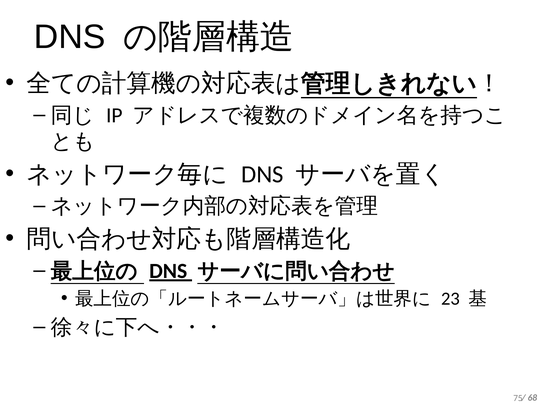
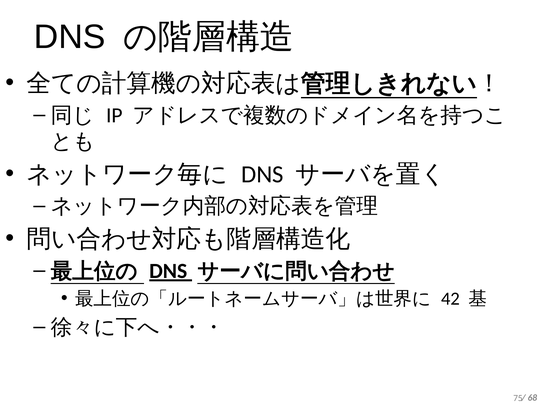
23: 23 -> 42
